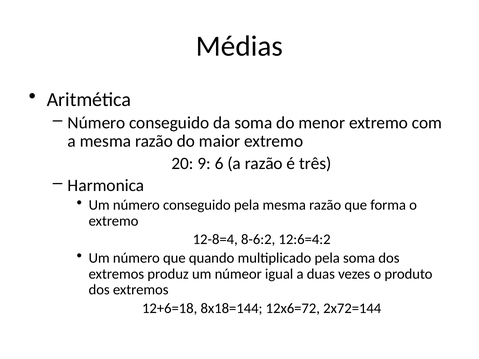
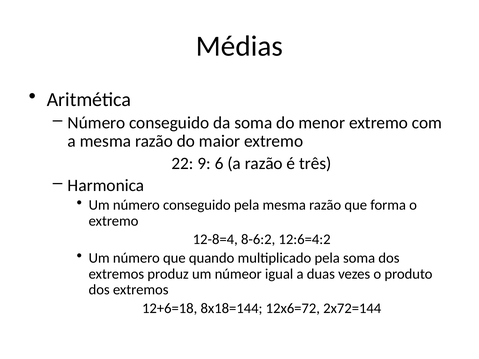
20: 20 -> 22
